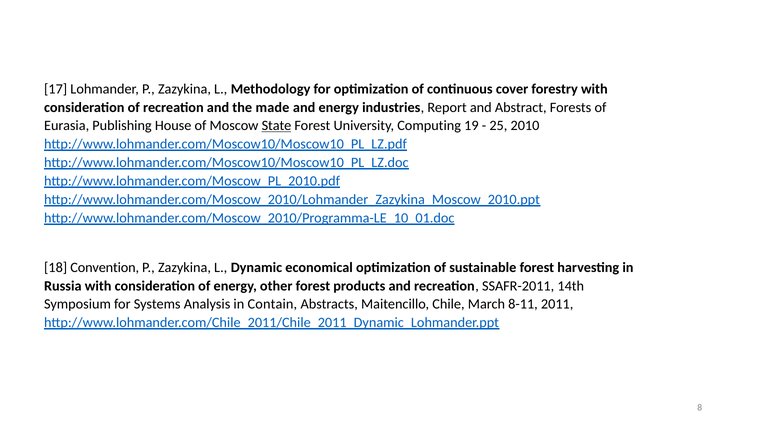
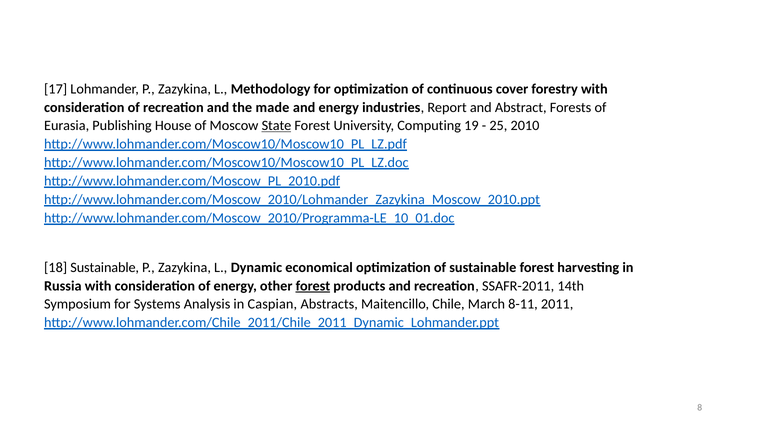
18 Convention: Convention -> Sustainable
forest at (313, 286) underline: none -> present
Contain: Contain -> Caspian
